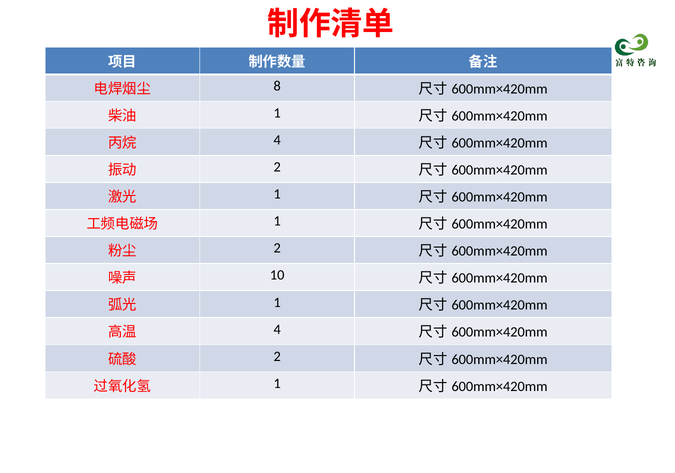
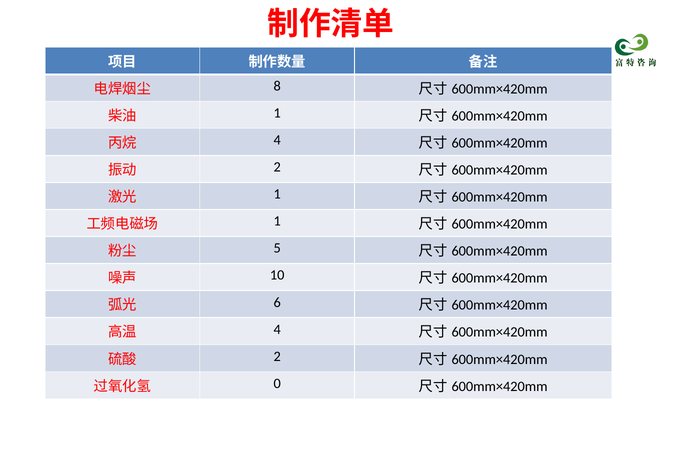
2 at (277, 248): 2 -> 5
1 at (277, 302): 1 -> 6
1 at (277, 383): 1 -> 0
